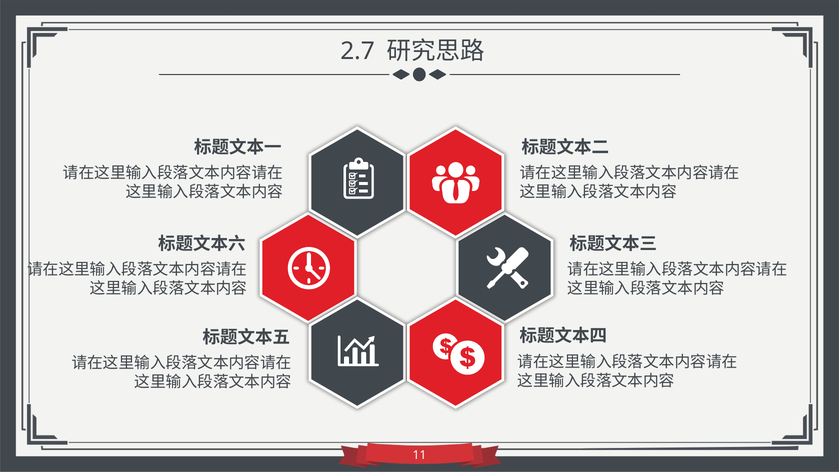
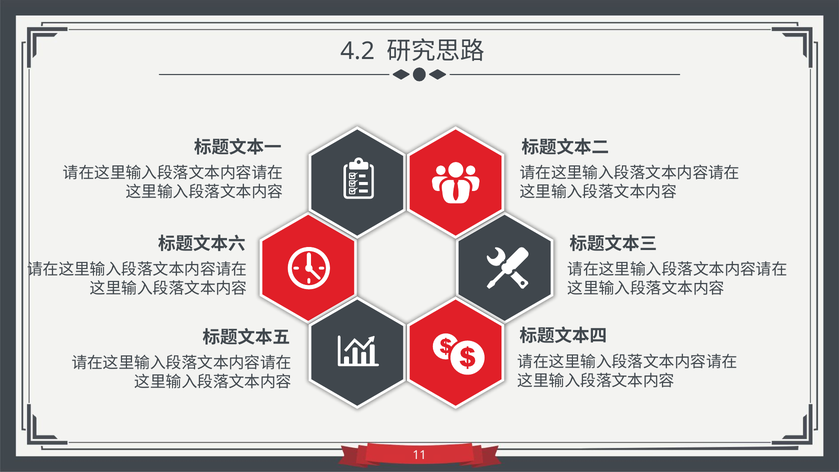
2.7: 2.7 -> 4.2
